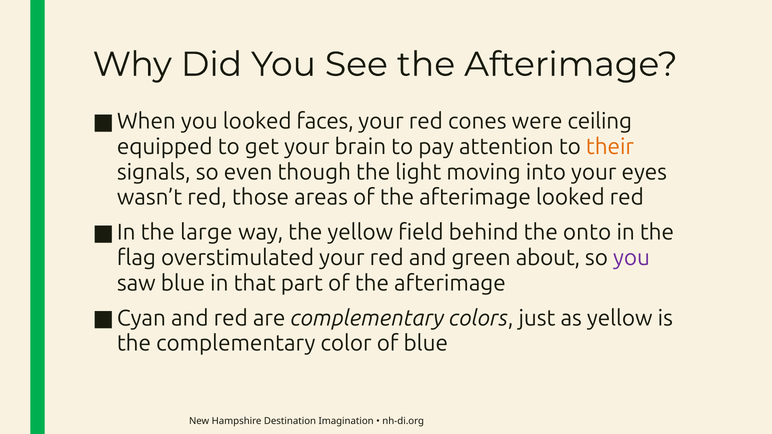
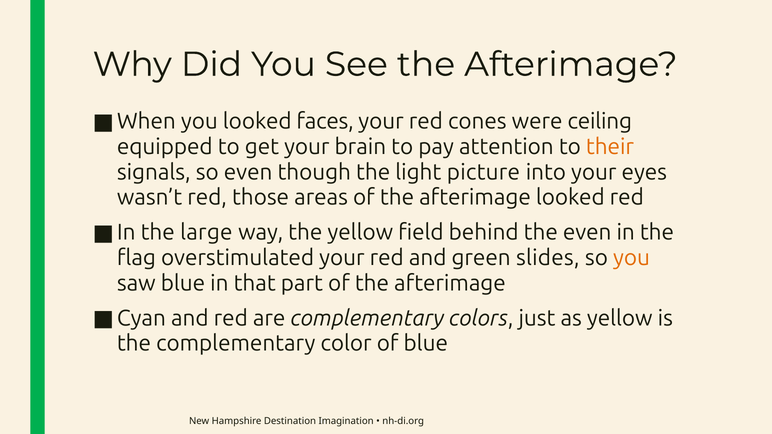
moving: moving -> picture
the onto: onto -> even
about: about -> slides
you at (631, 258) colour: purple -> orange
